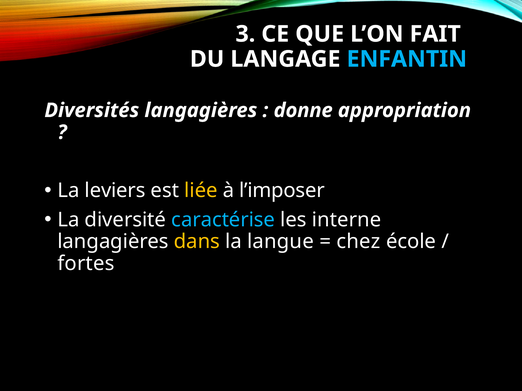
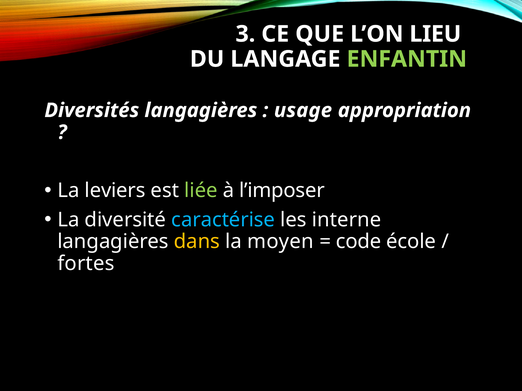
FAIT: FAIT -> LIEU
ENFANTIN colour: light blue -> light green
donne: donne -> usage
liée colour: yellow -> light green
langue: langue -> moyen
chez: chez -> code
